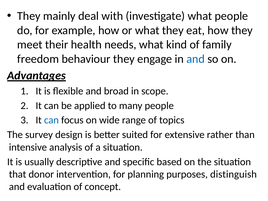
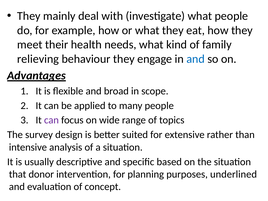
freedom: freedom -> relieving
can at (51, 120) colour: blue -> purple
distinguish: distinguish -> underlined
